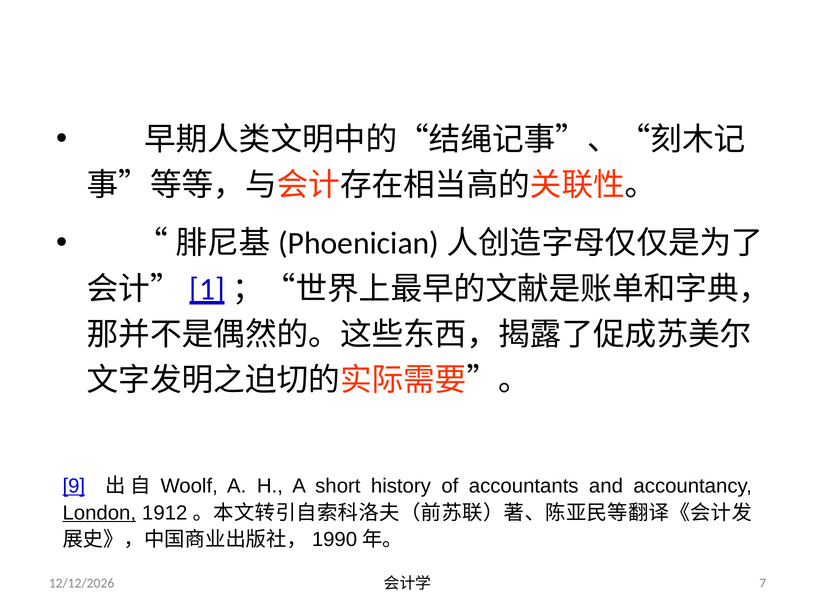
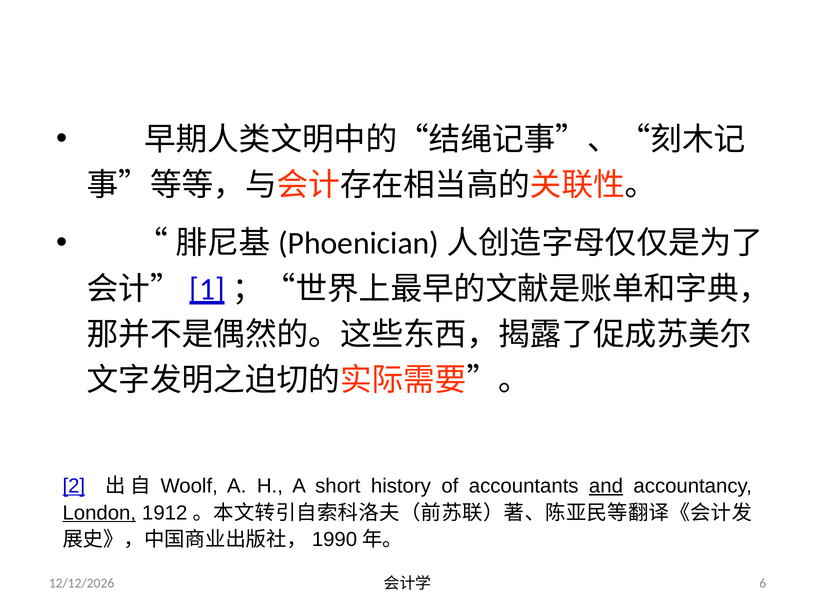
9: 9 -> 2
and underline: none -> present
7: 7 -> 6
